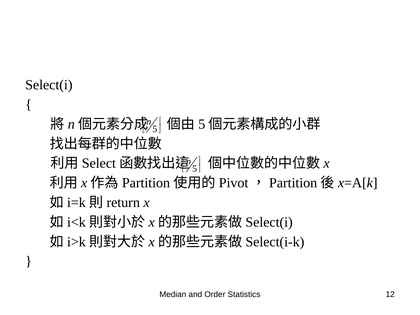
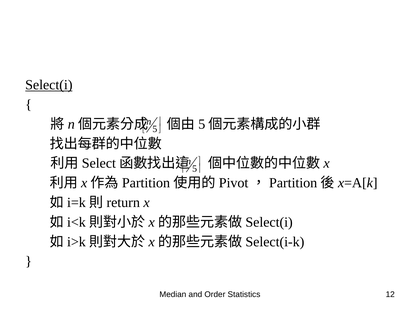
Select(i underline: none -> present
